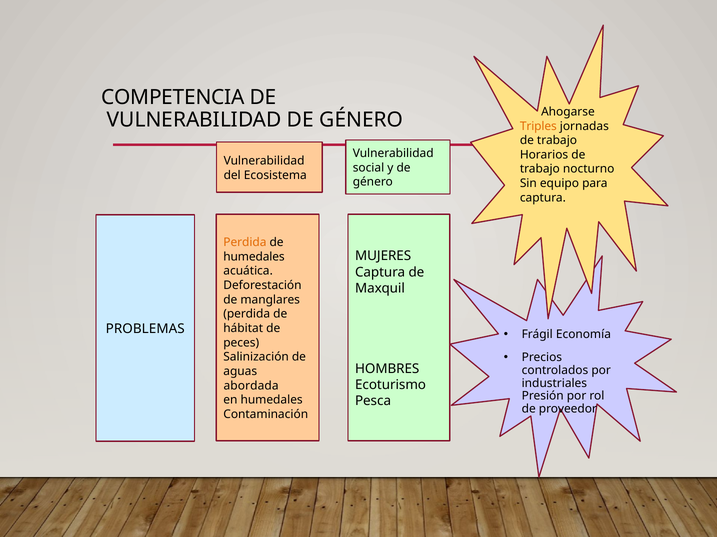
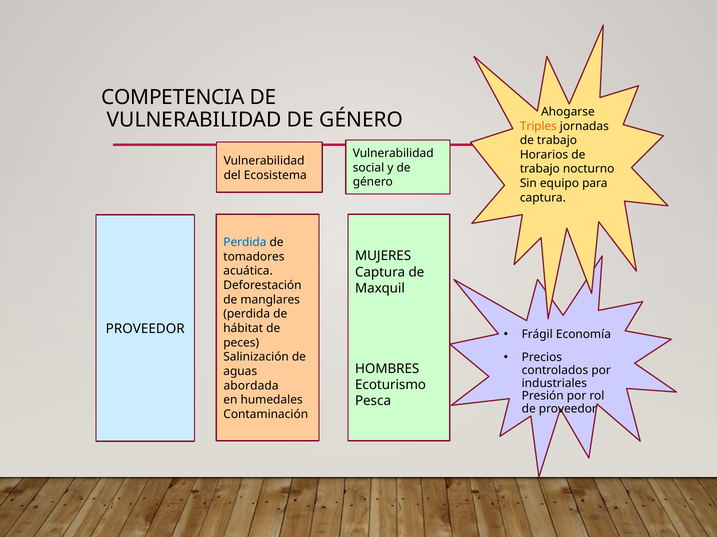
Perdida at (245, 243) colour: orange -> blue
humedales at (254, 257): humedales -> tomadores
PROBLEMAS at (145, 329): PROBLEMAS -> PROVEEDOR
